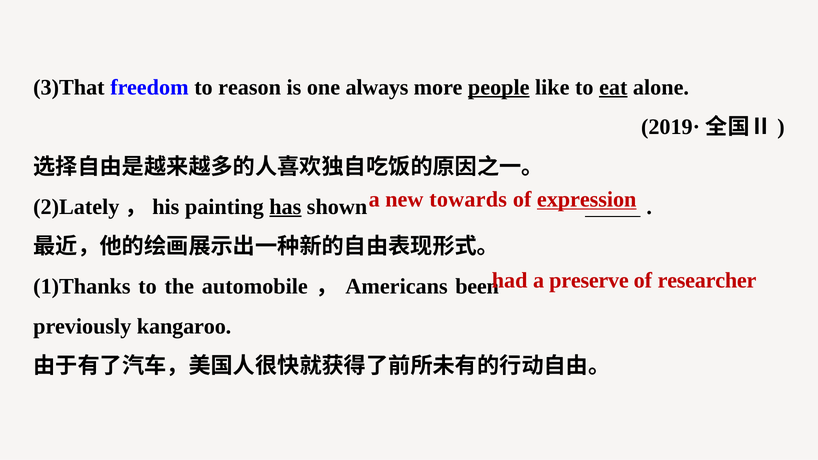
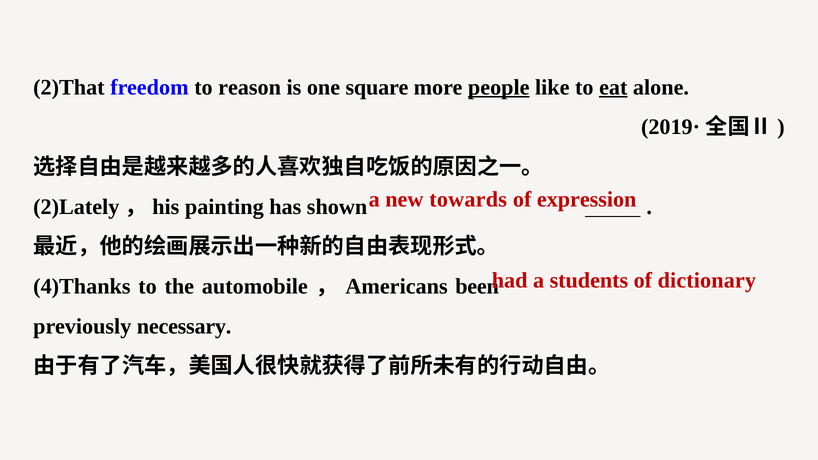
3)That: 3)That -> 2)That
always: always -> square
expression underline: present -> none
has underline: present -> none
preserve: preserve -> students
researcher: researcher -> dictionary
1)Thanks: 1)Thanks -> 4)Thanks
kangaroo: kangaroo -> necessary
